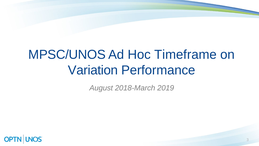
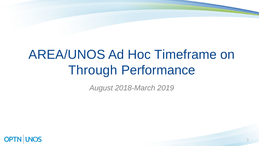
MPSC/UNOS: MPSC/UNOS -> AREA/UNOS
Variation: Variation -> Through
